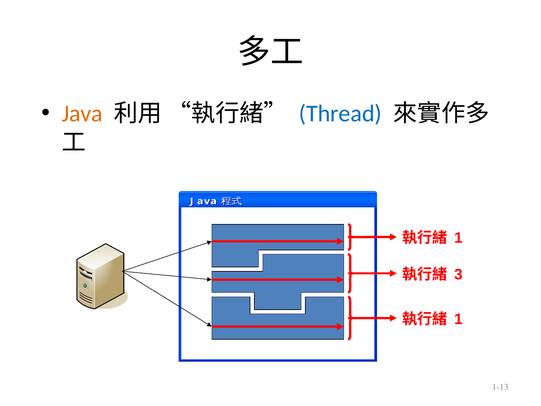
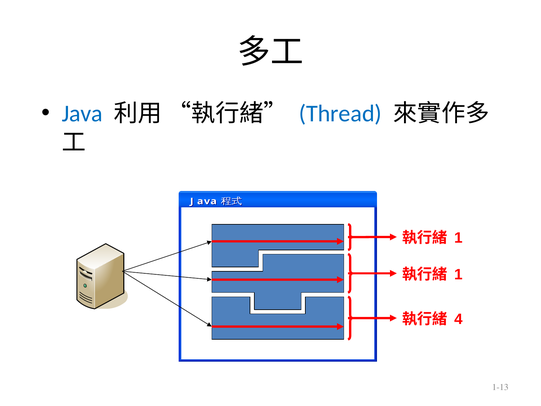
Java colour: orange -> blue
3 at (458, 274): 3 -> 1
1 at (458, 319): 1 -> 4
